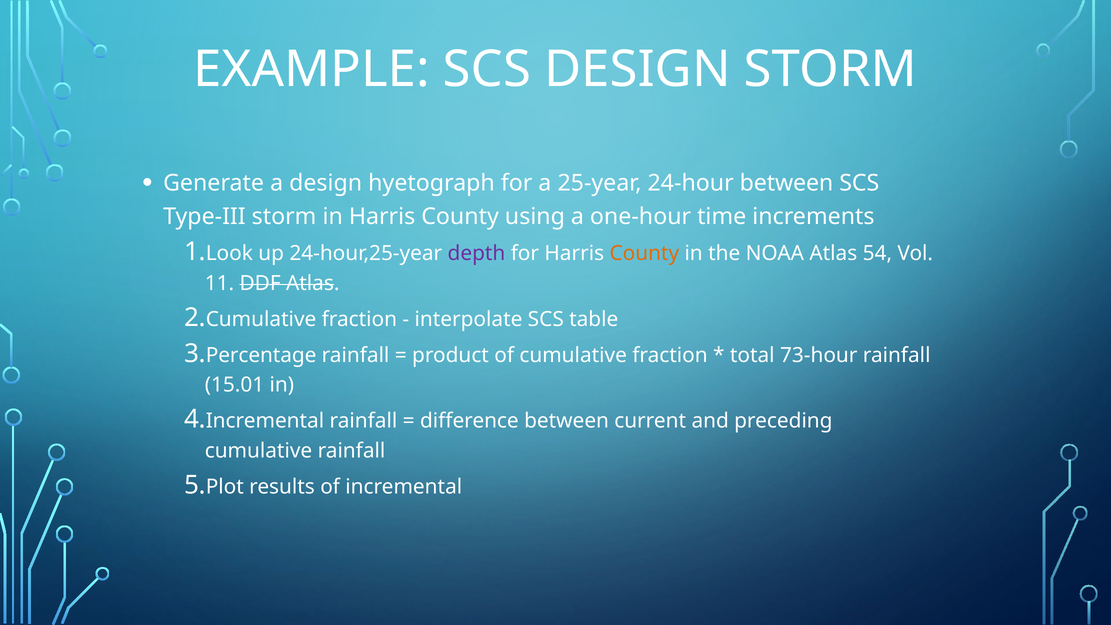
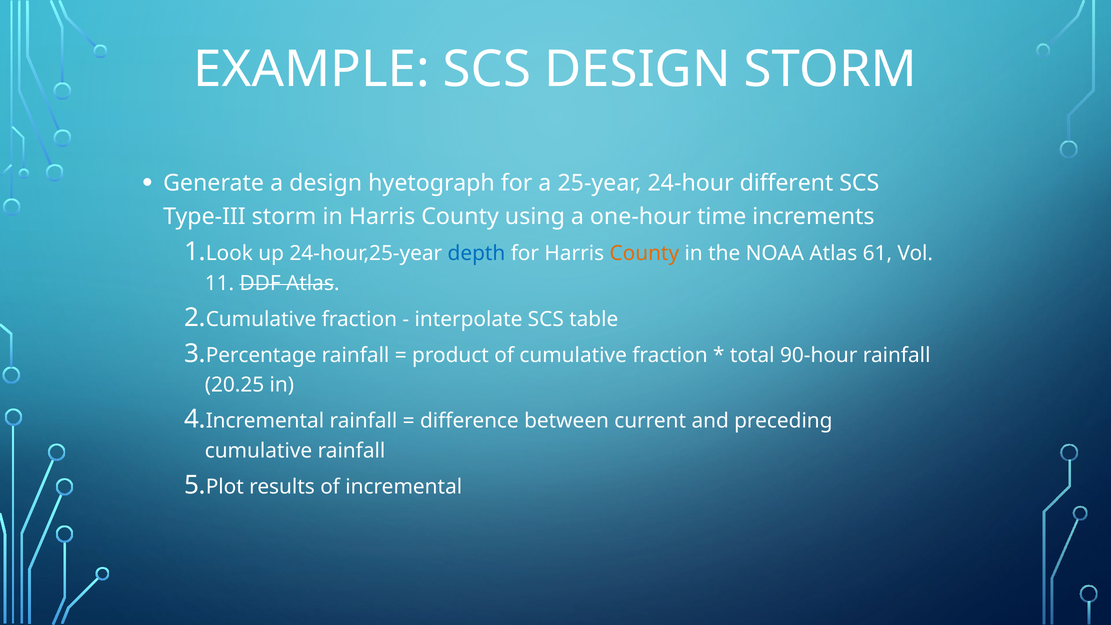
24-hour between: between -> different
depth colour: purple -> blue
54: 54 -> 61
73-hour: 73-hour -> 90-hour
15.01: 15.01 -> 20.25
